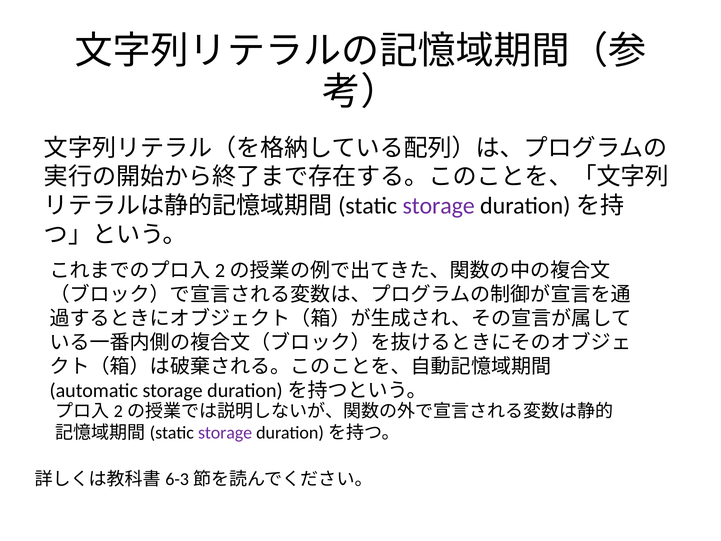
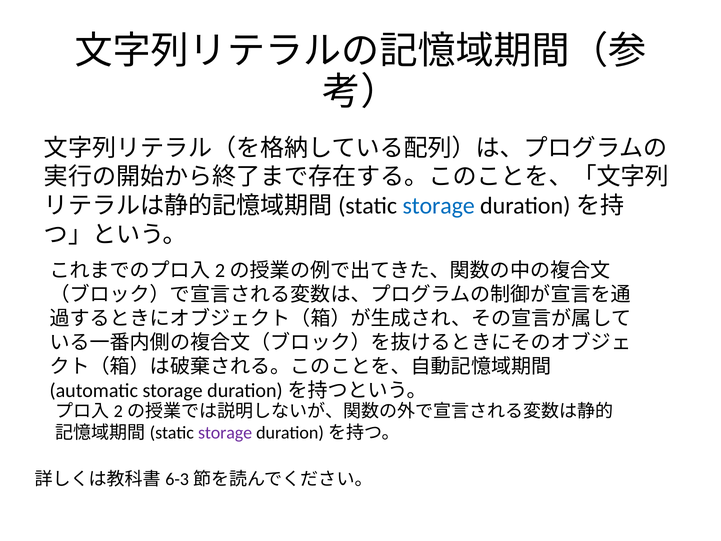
storage at (439, 206) colour: purple -> blue
